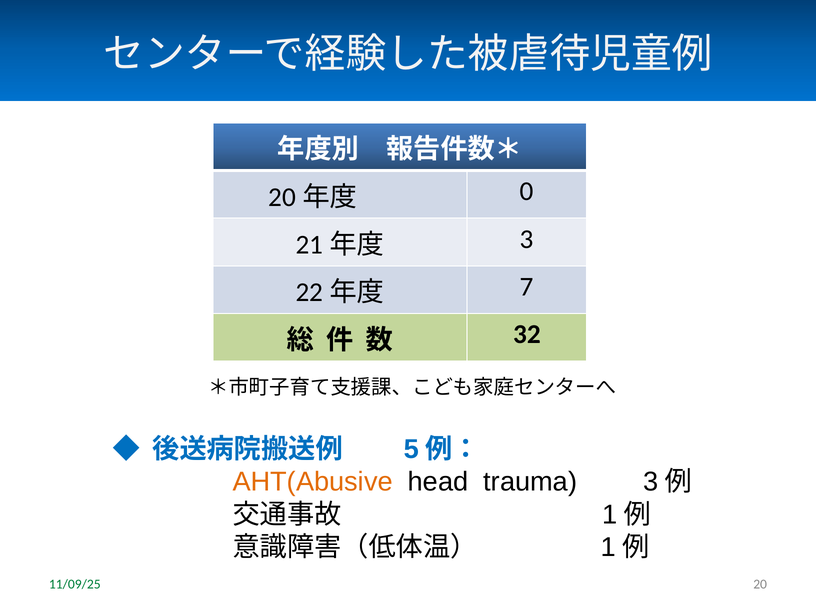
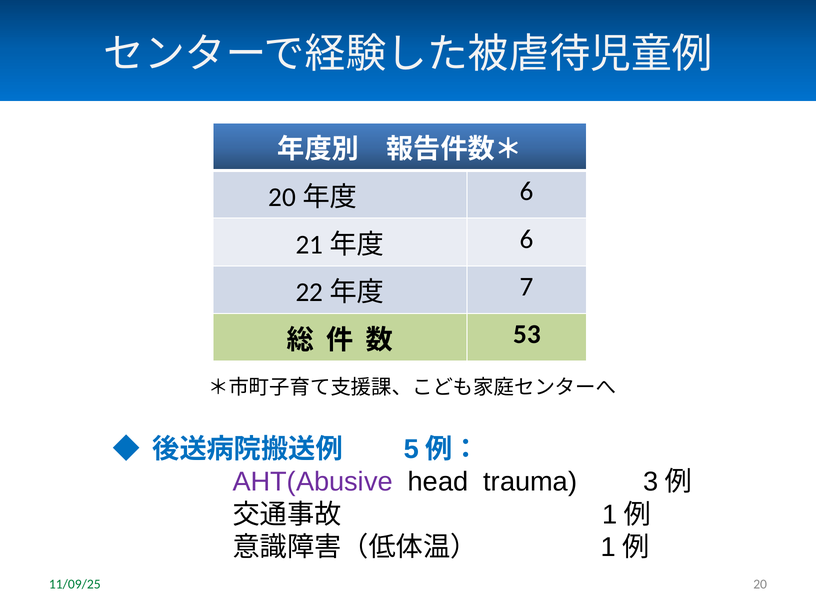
0 at (527, 191): 0 -> 6
3 at (527, 239): 3 -> 6
32: 32 -> 53
AHT(Abusive colour: orange -> purple
